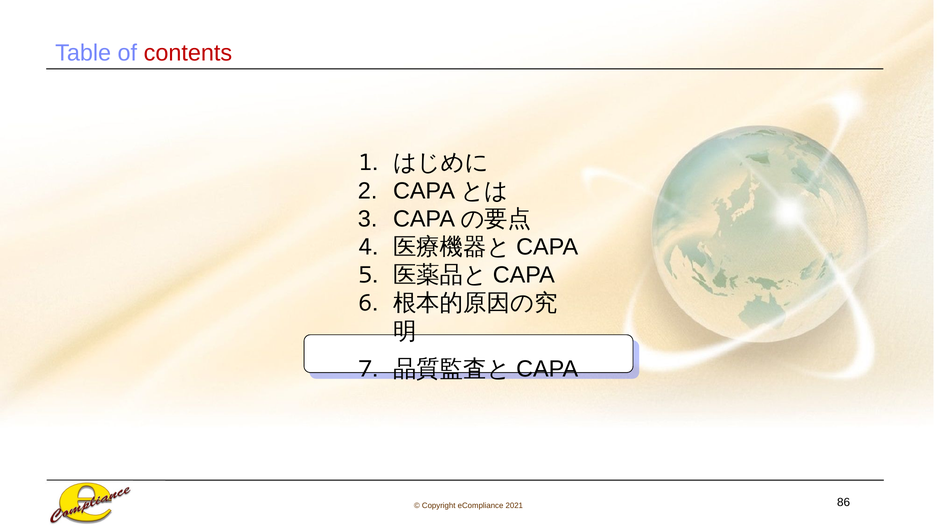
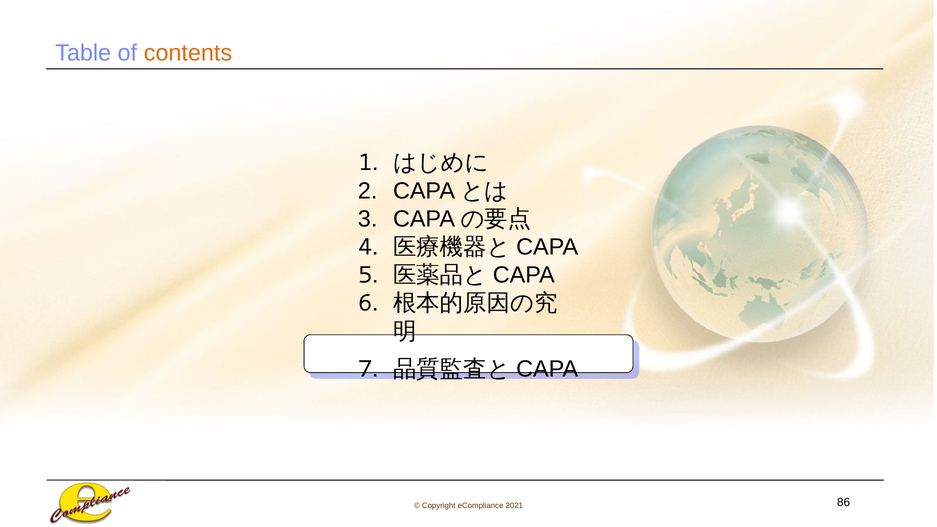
contents colour: red -> orange
